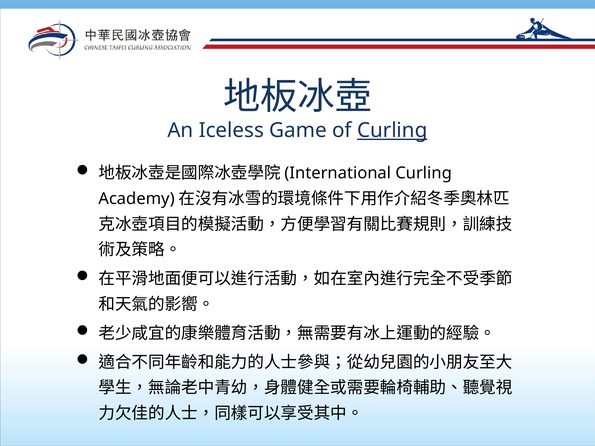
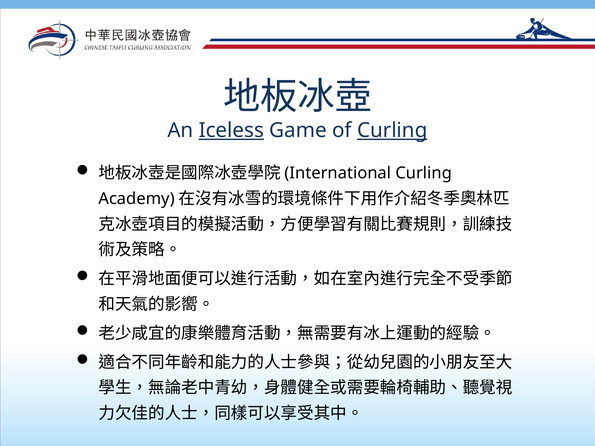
Iceless underline: none -> present
